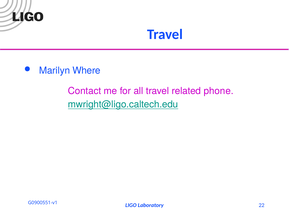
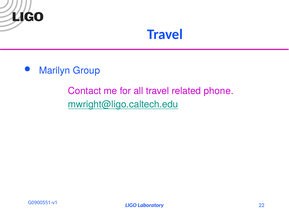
Where: Where -> Group
